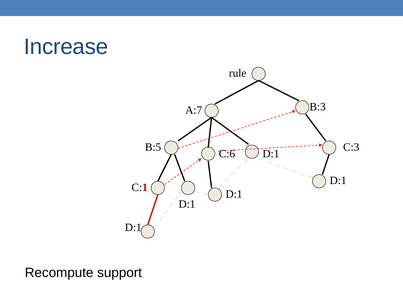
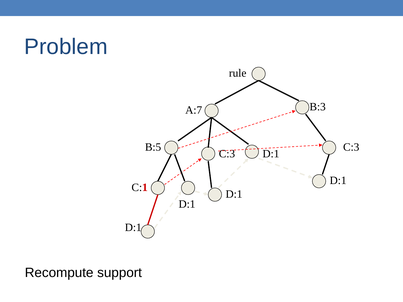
Increase: Increase -> Problem
C:6 at (227, 154): C:6 -> C:3
